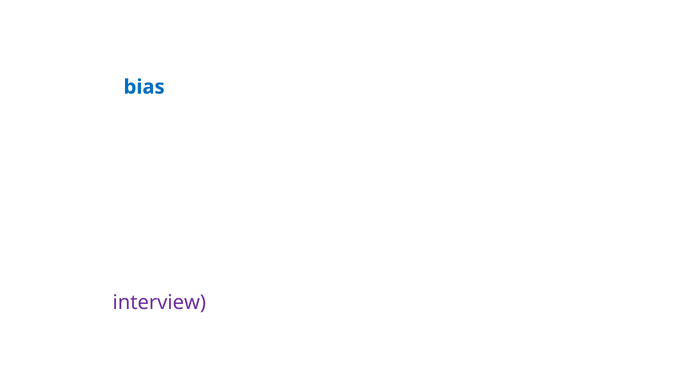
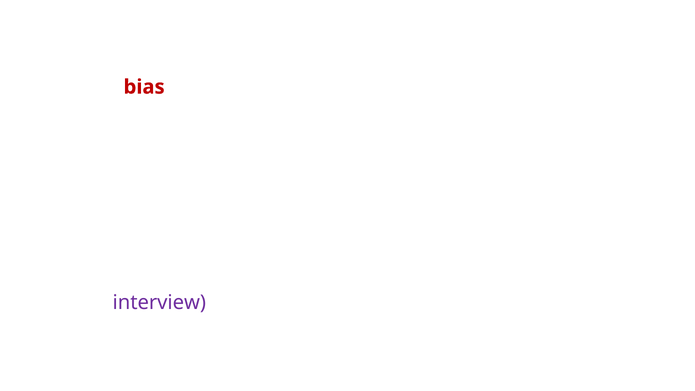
bias colour: blue -> red
